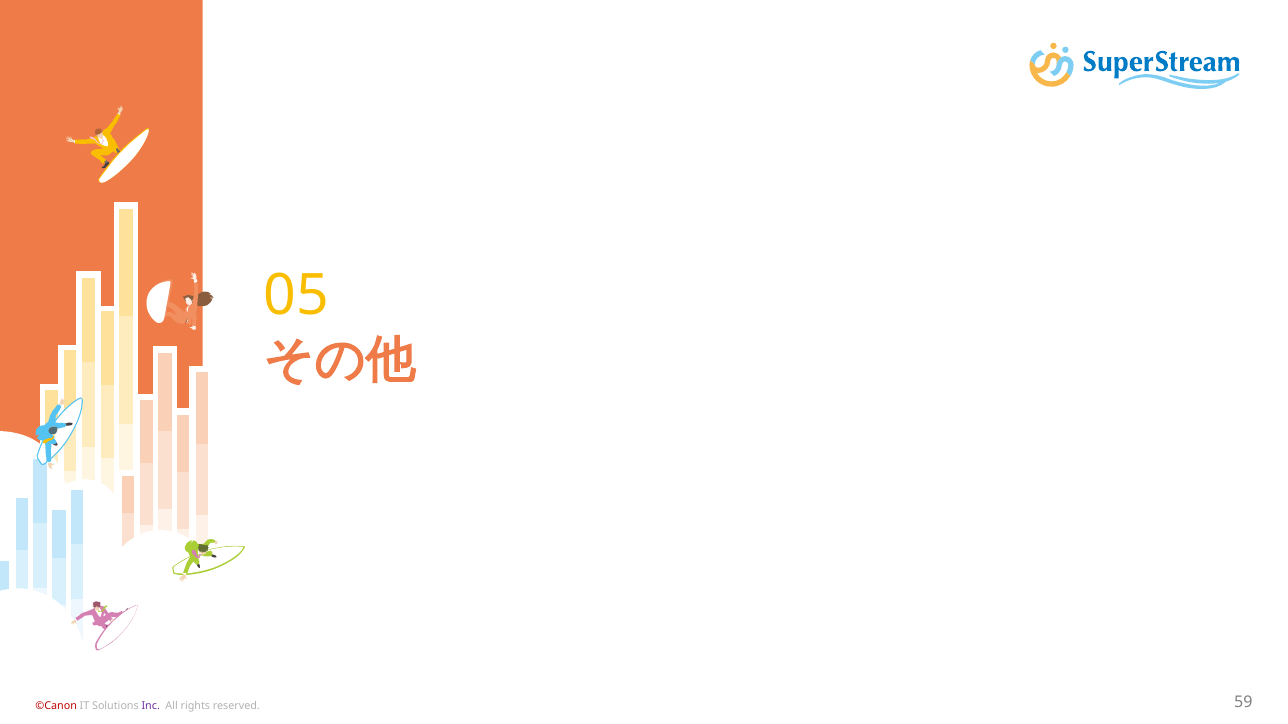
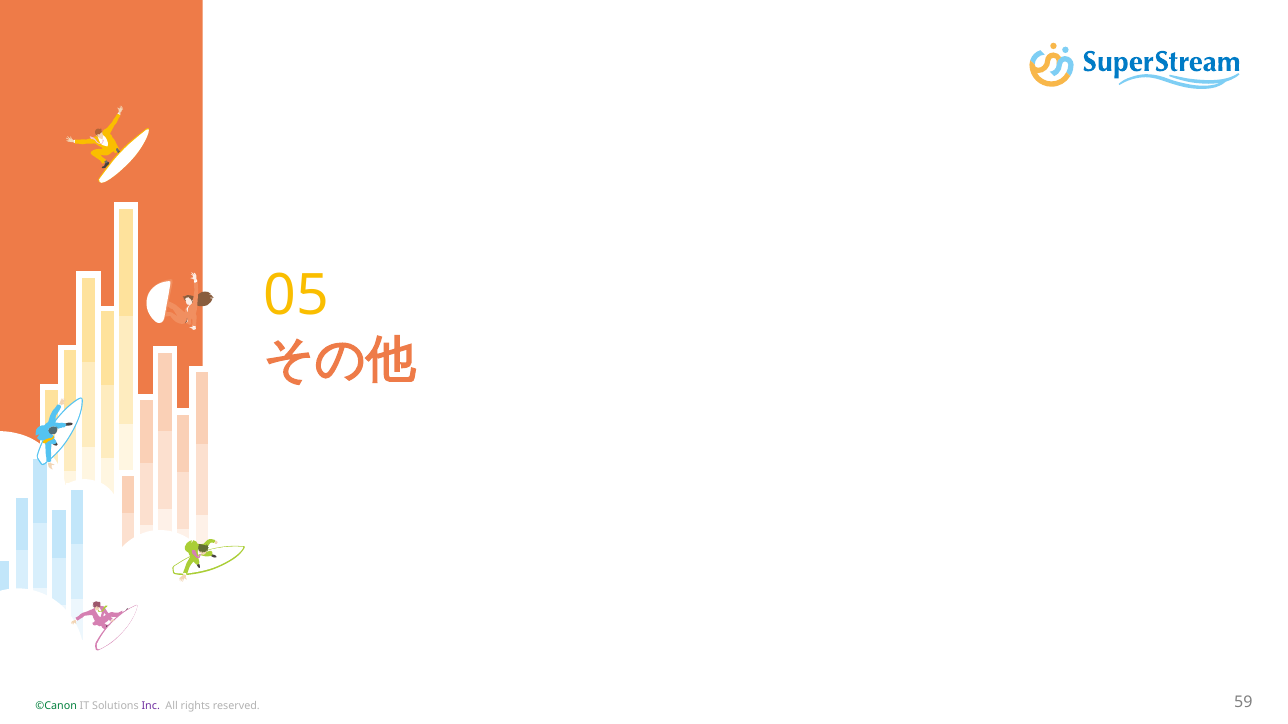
©Canon colour: red -> green
